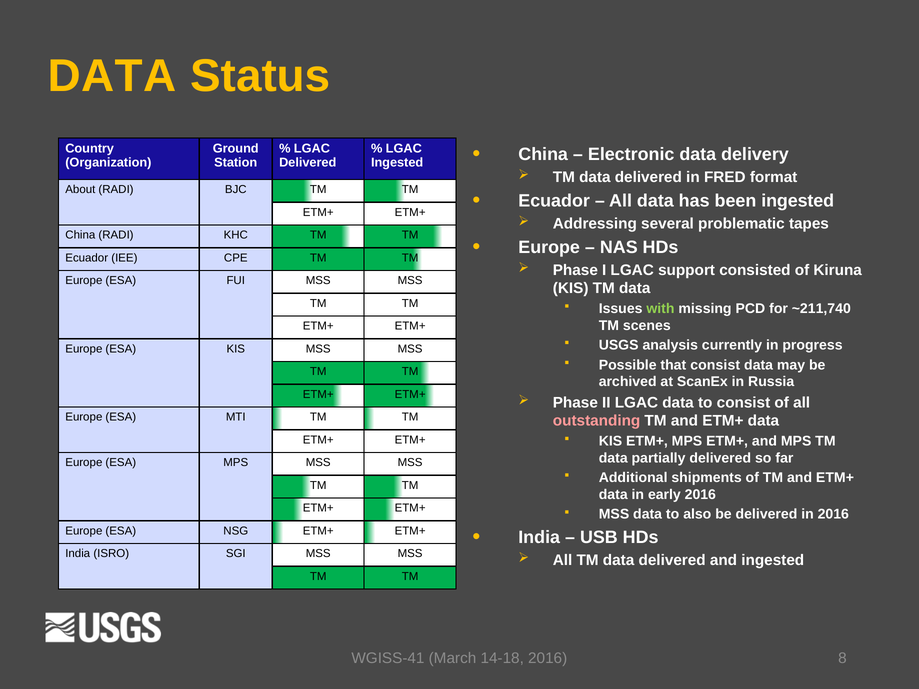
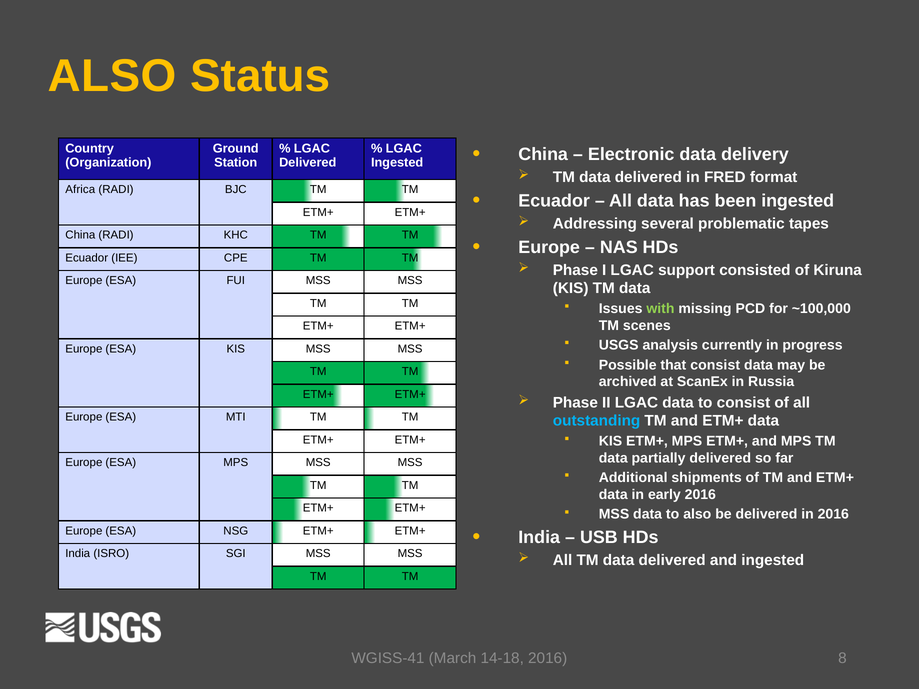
DATA at (112, 76): DATA -> ALSO
About: About -> Africa
~211,740: ~211,740 -> ~100,000
outstanding colour: pink -> light blue
